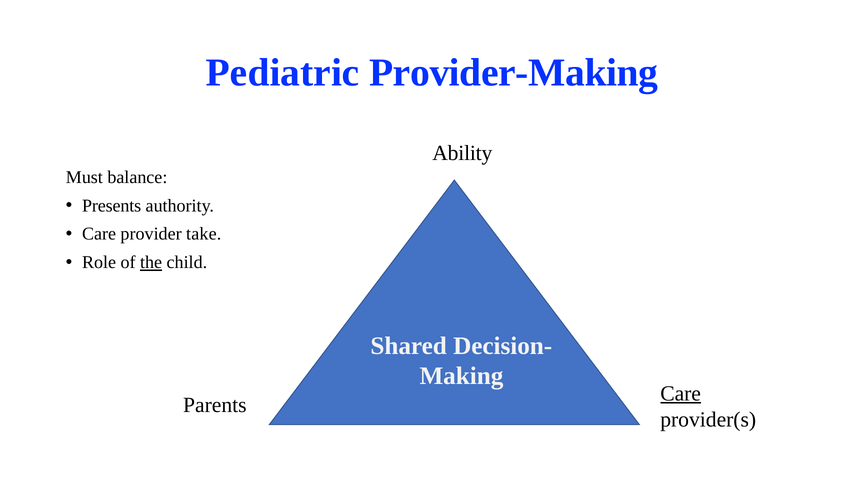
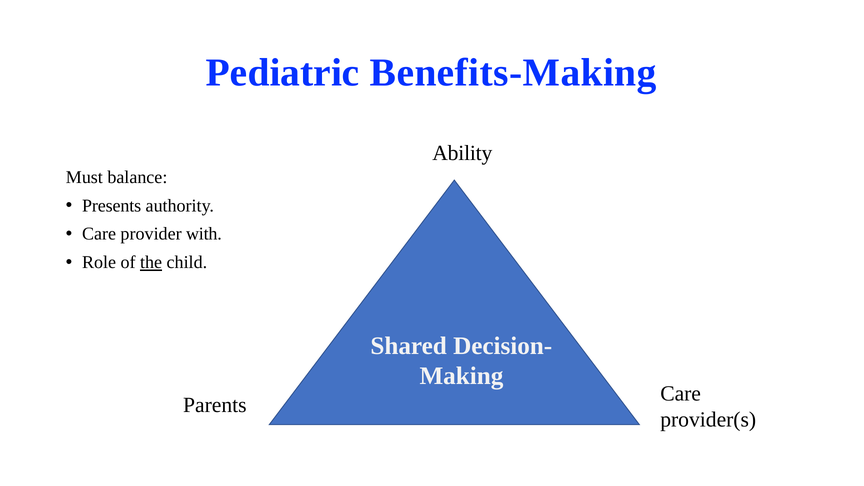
Provider-Making: Provider-Making -> Benefits-Making
take: take -> with
Care at (681, 394) underline: present -> none
